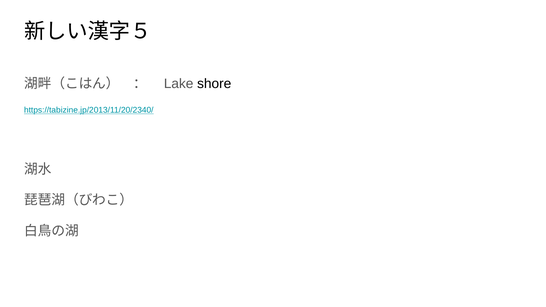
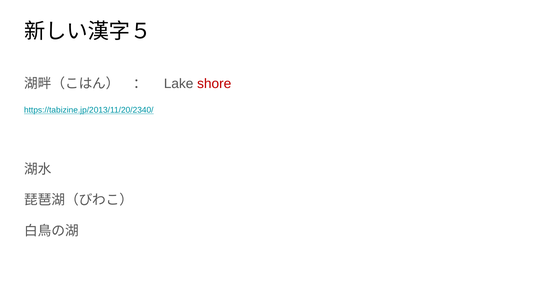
shore colour: black -> red
